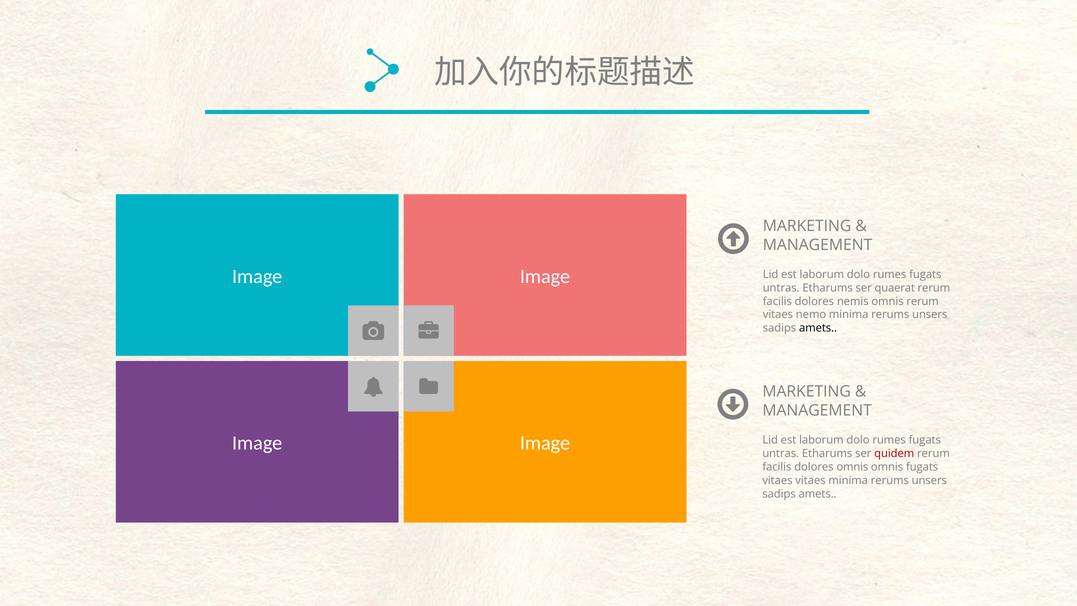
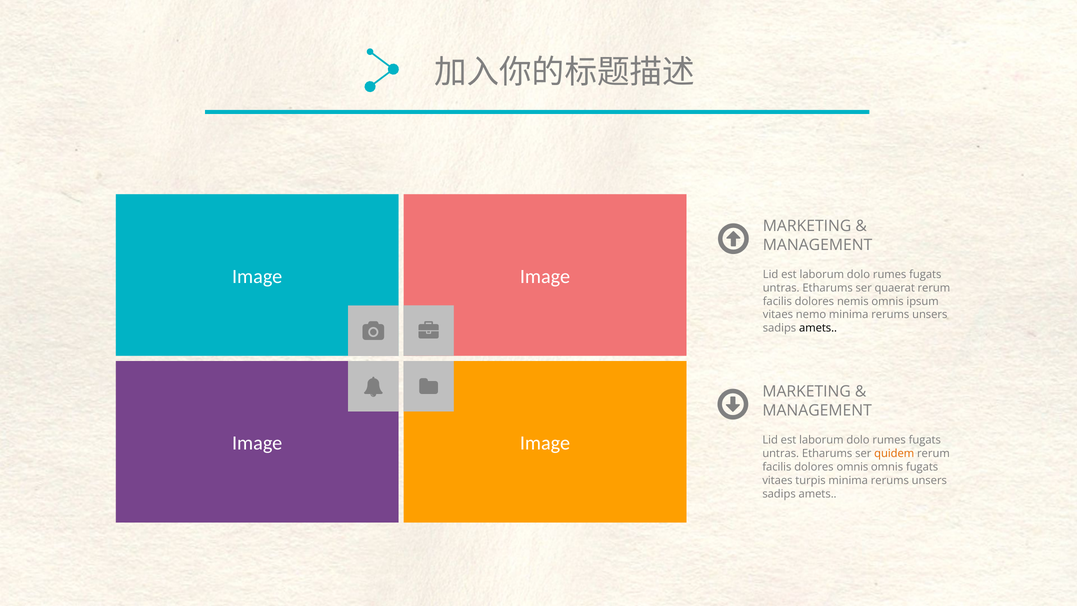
omnis rerum: rerum -> ipsum
quidem colour: red -> orange
vitaes vitaes: vitaes -> turpis
